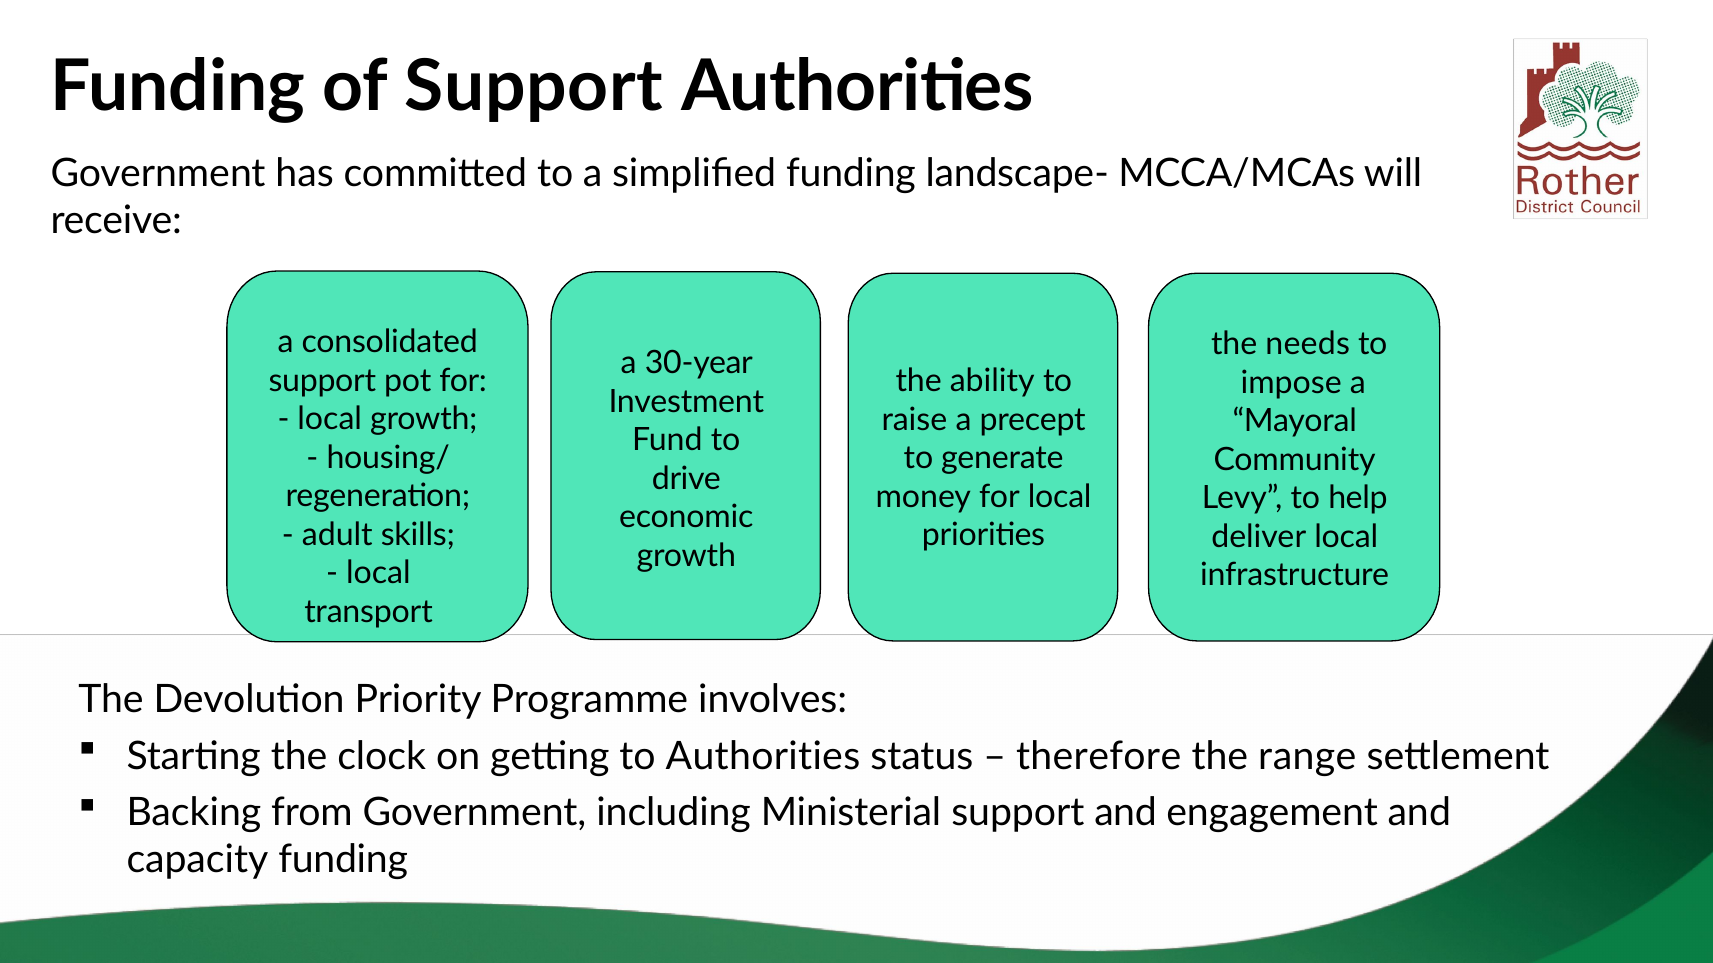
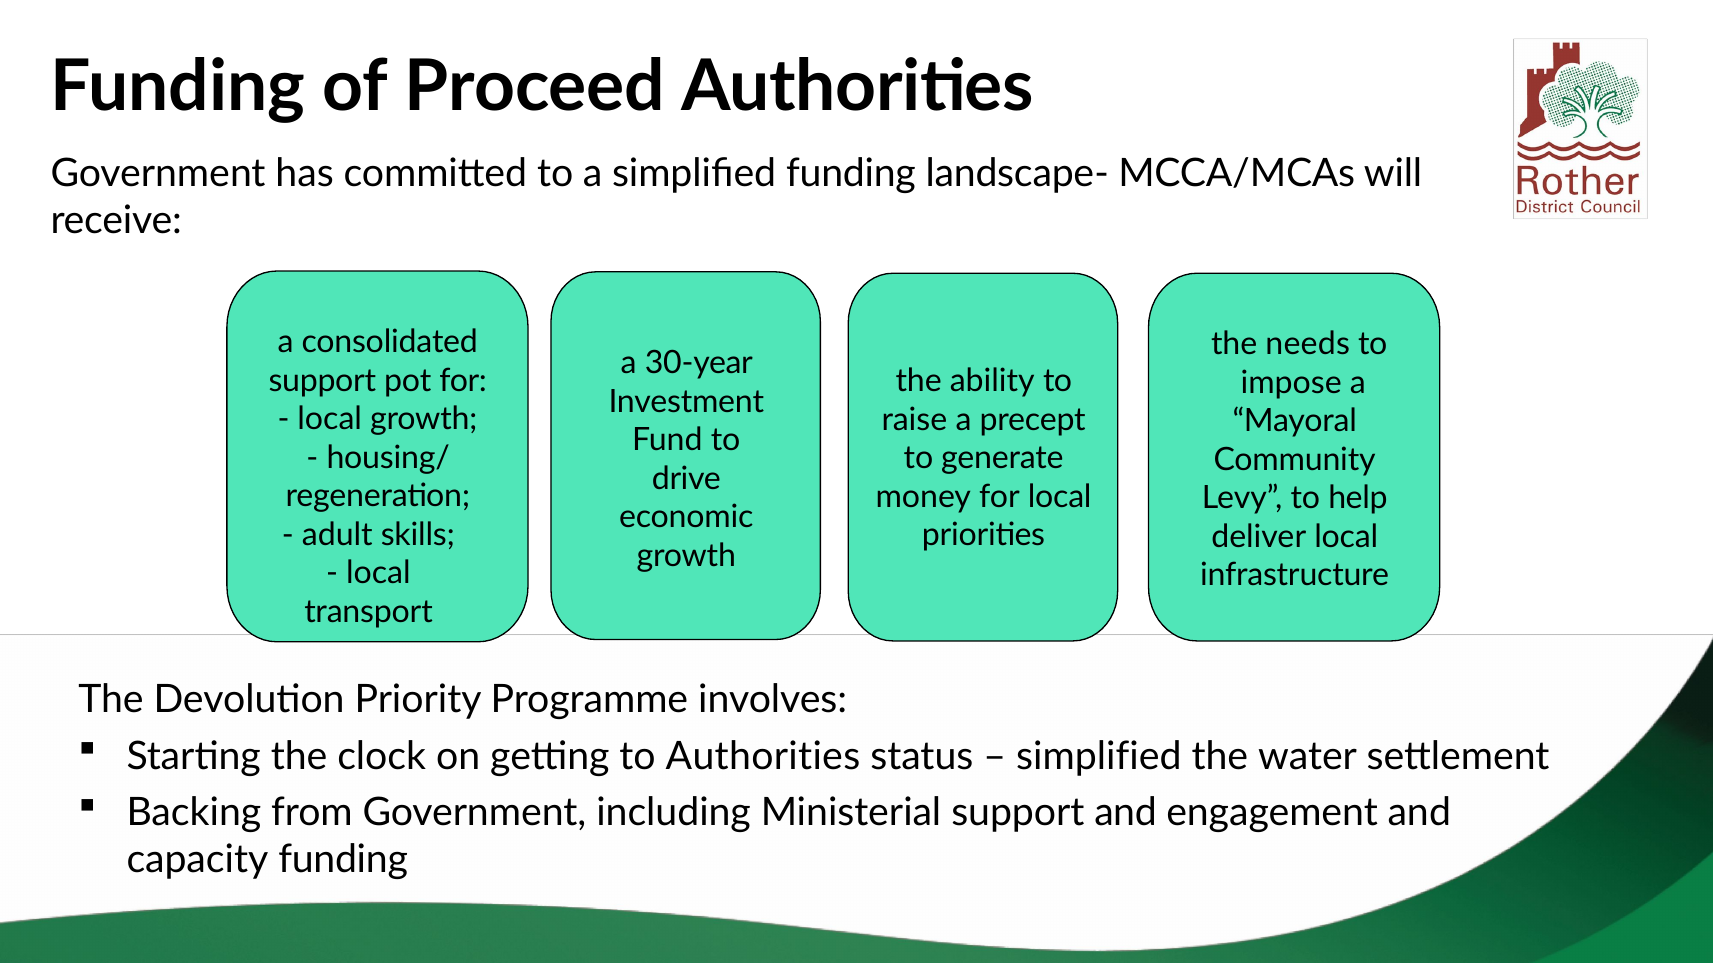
of Support: Support -> Proceed
therefore at (1099, 757): therefore -> simplified
range: range -> water
